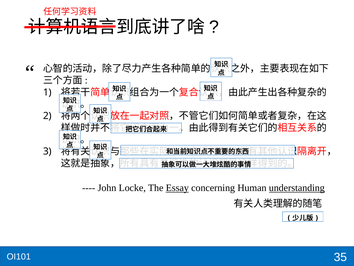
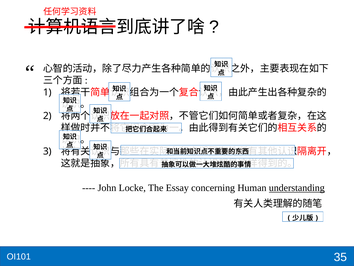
Essay underline: present -> none
